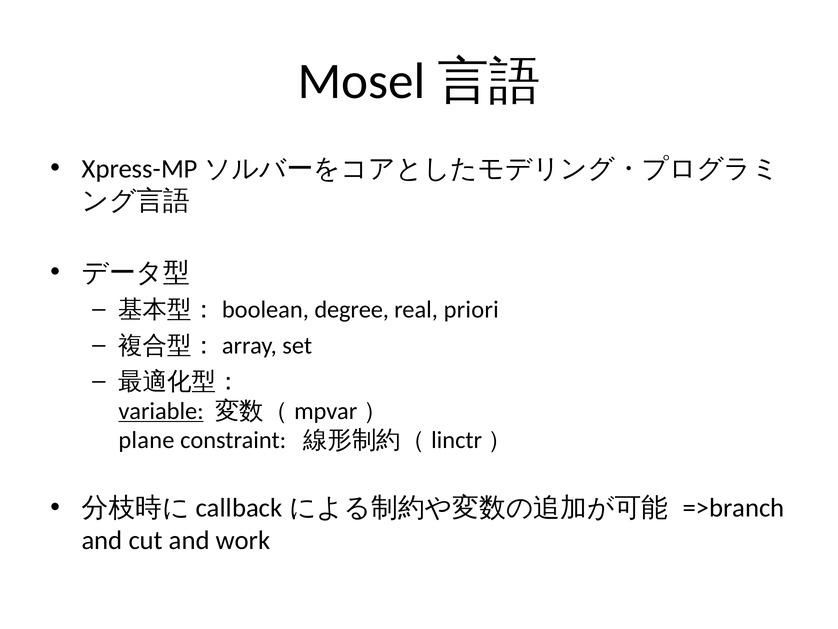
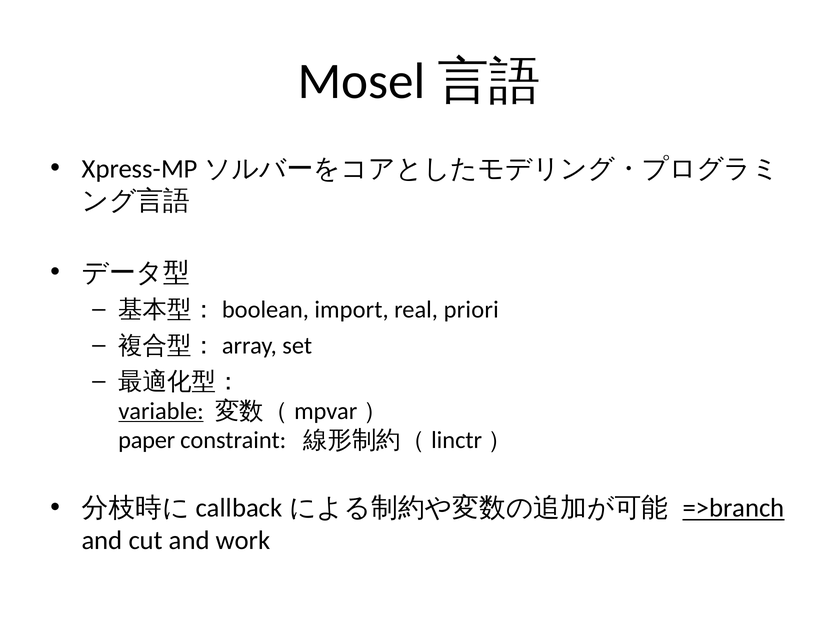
degree: degree -> import
plane: plane -> paper
=>branch underline: none -> present
